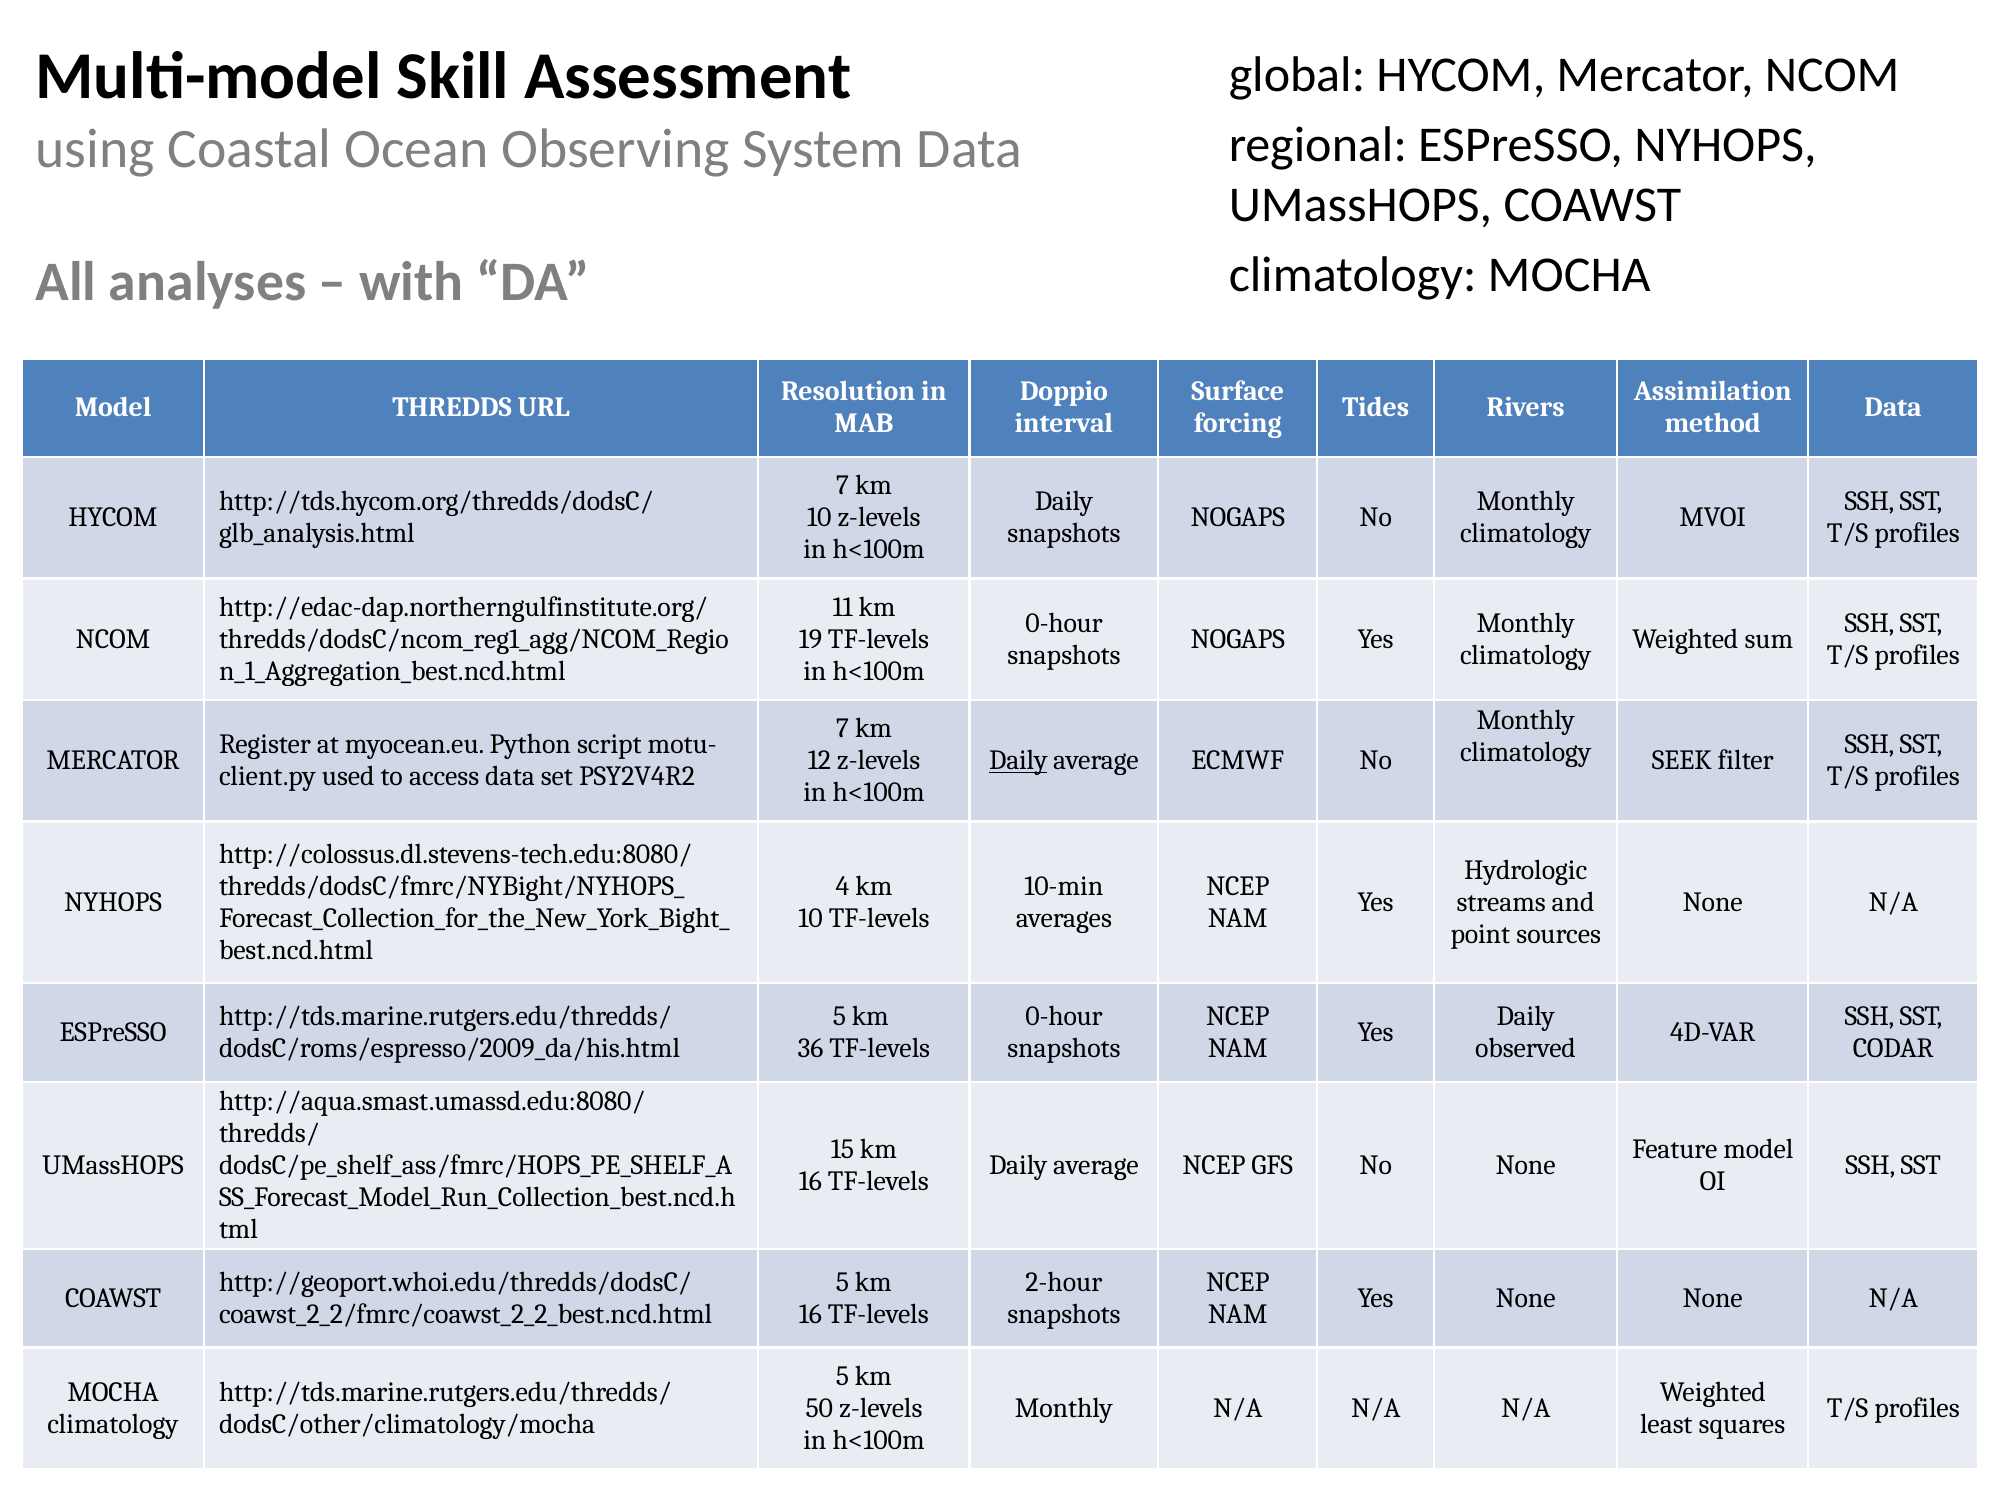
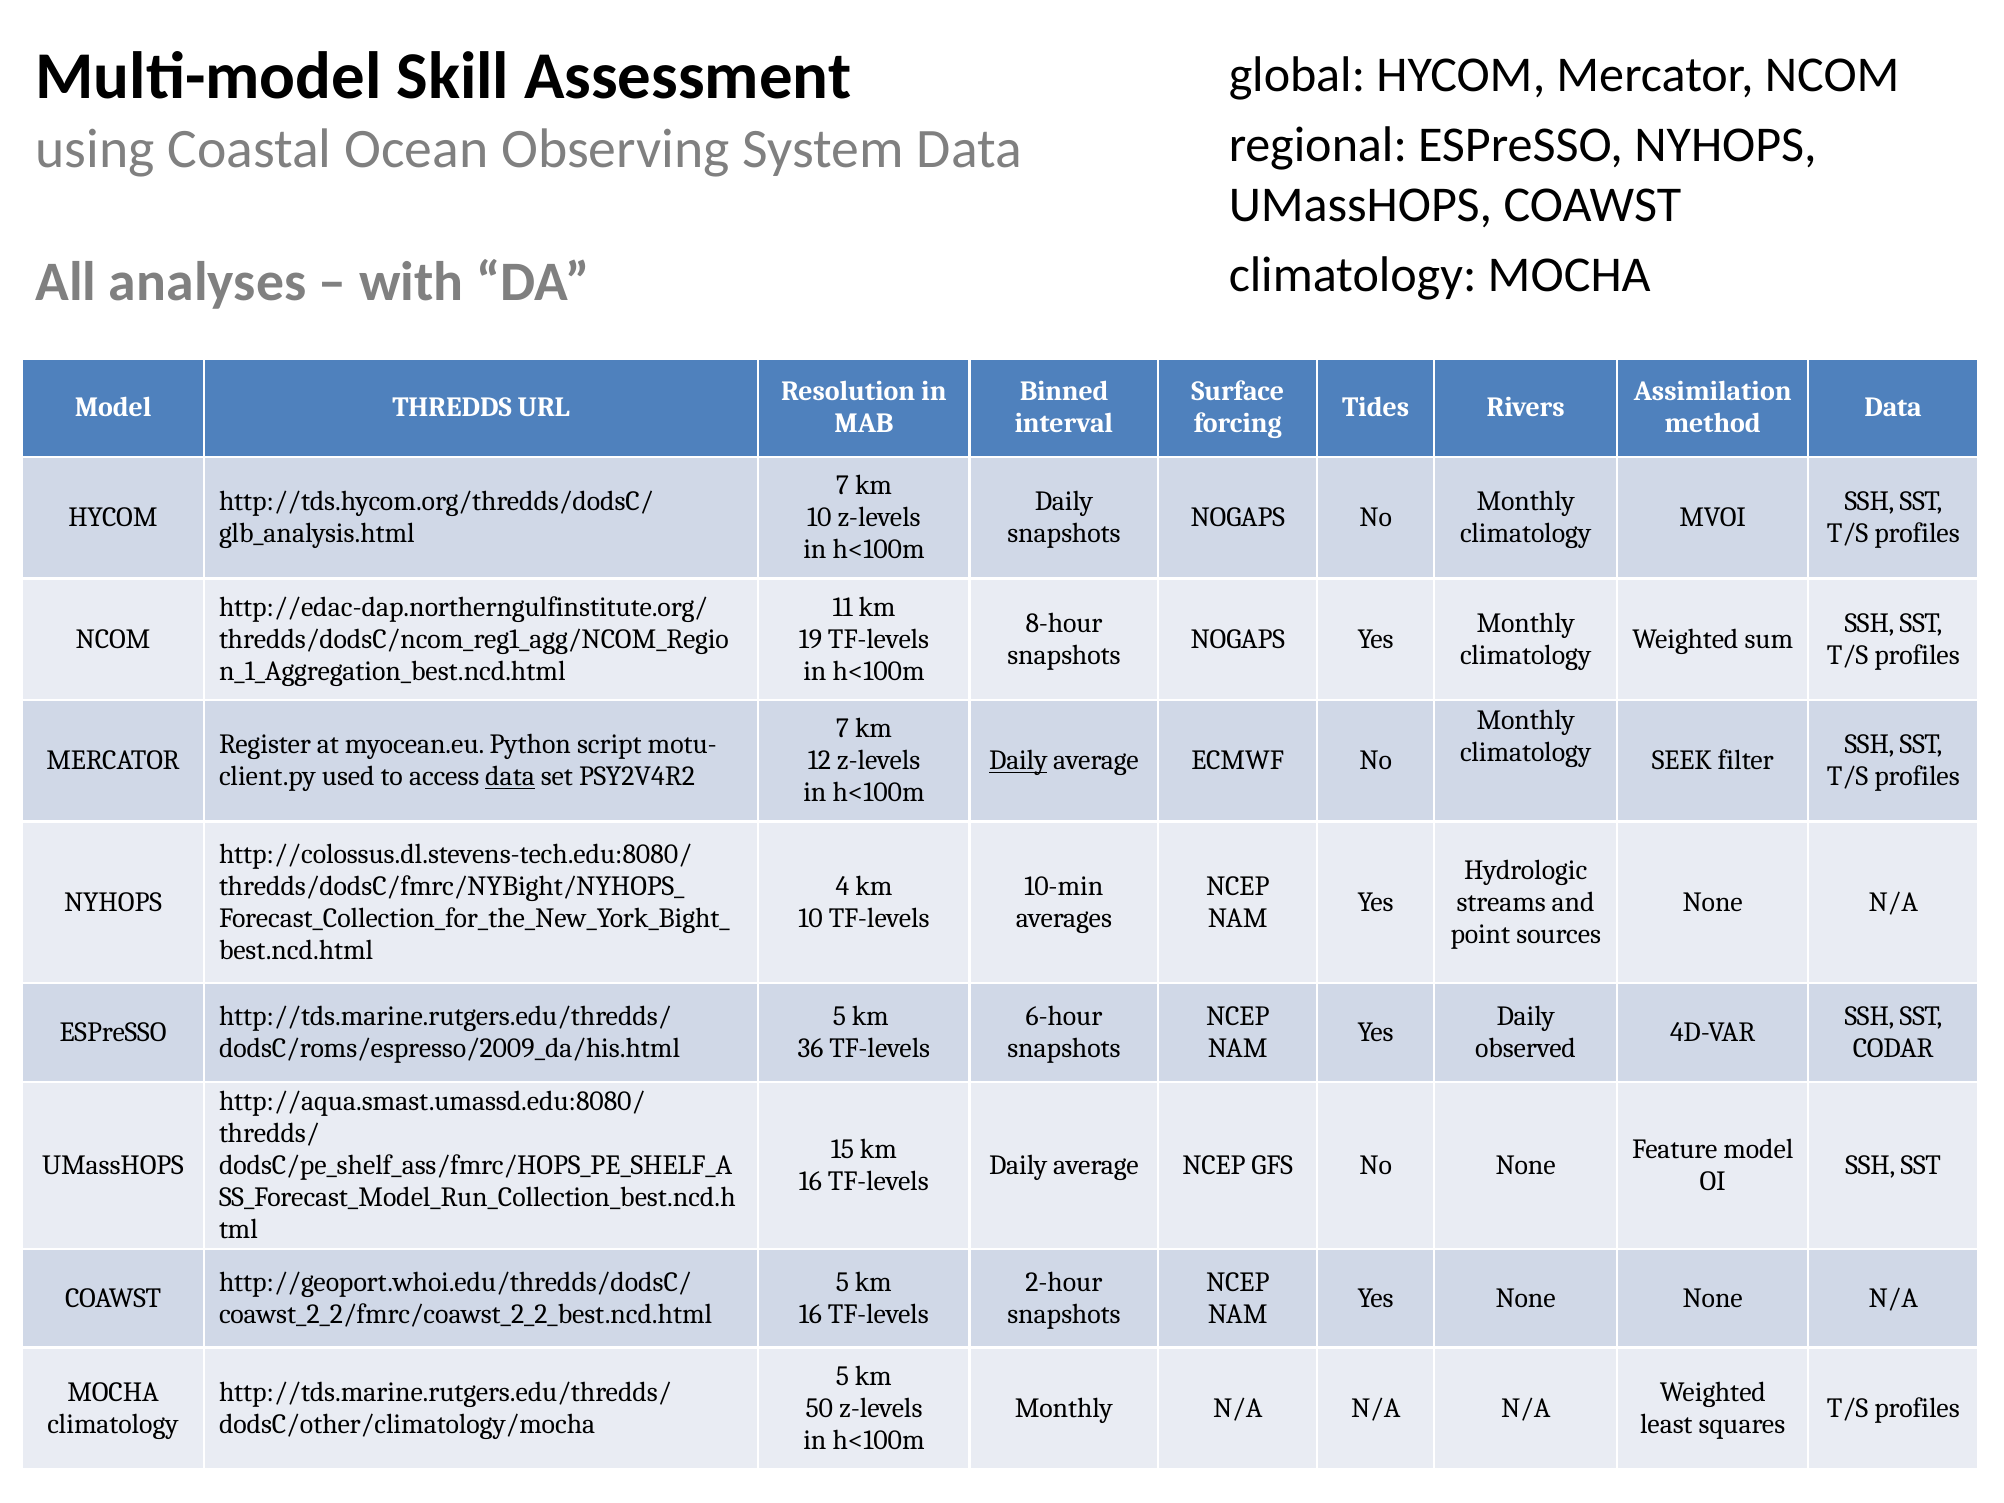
Doppio: Doppio -> Binned
0-hour at (1064, 623): 0-hour -> 8-hour
data at (510, 776) underline: none -> present
0-hour at (1064, 1016): 0-hour -> 6-hour
